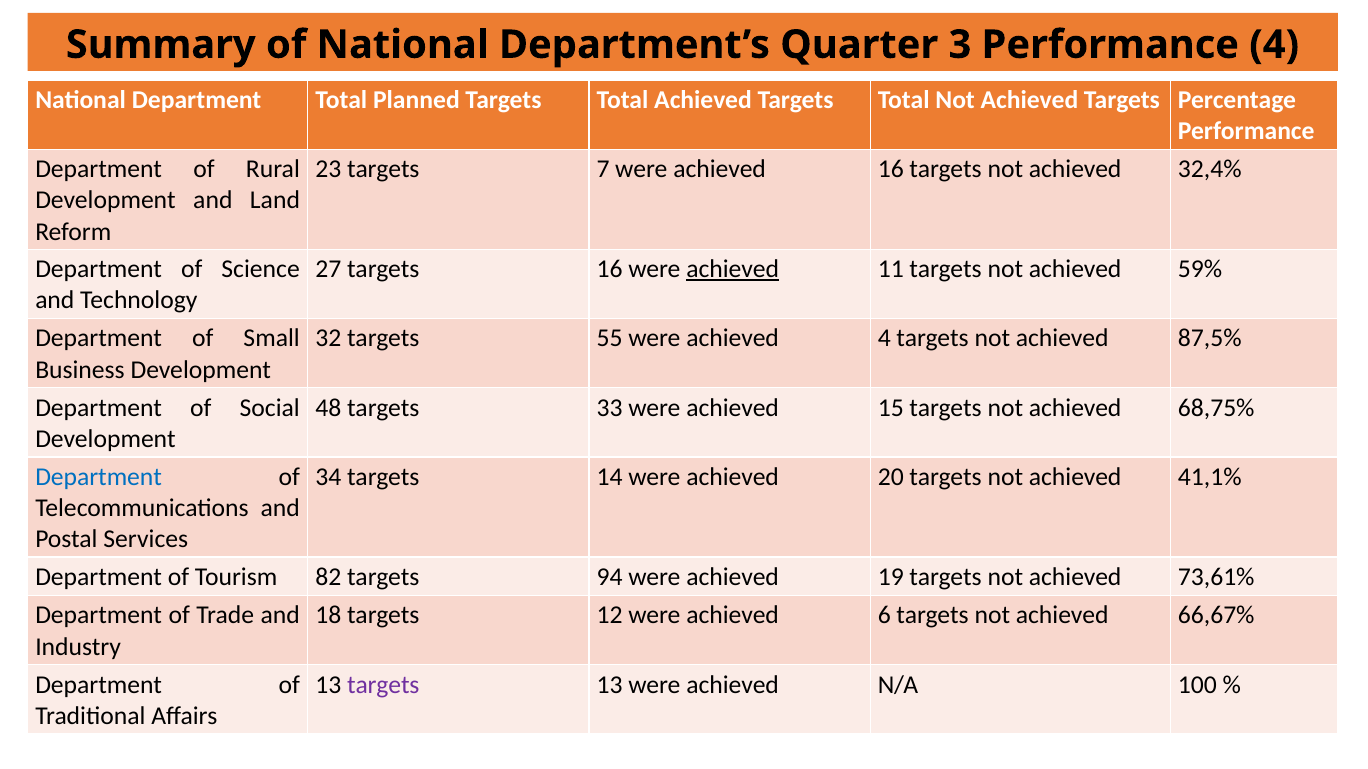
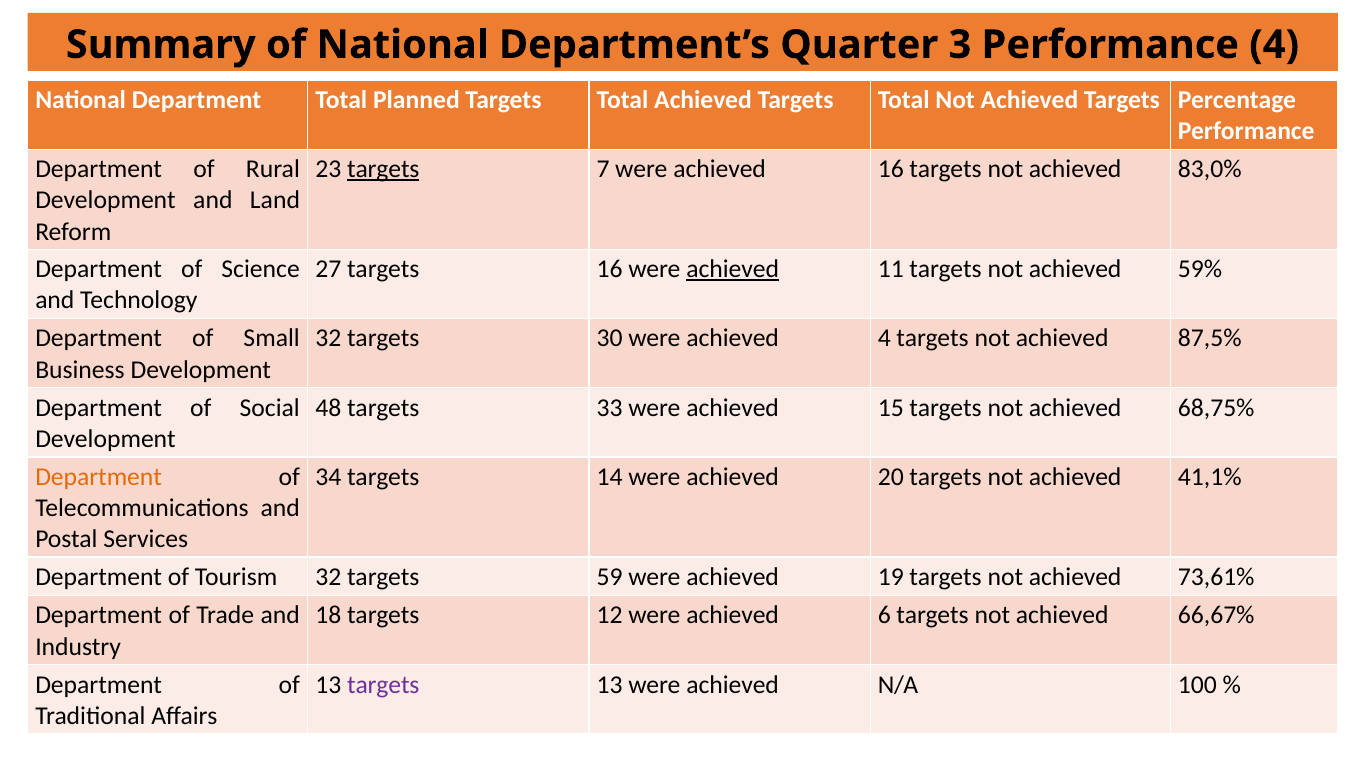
targets at (383, 169) underline: none -> present
32,4%: 32,4% -> 83,0%
55: 55 -> 30
Department at (99, 477) colour: blue -> orange
Tourism 82: 82 -> 32
94: 94 -> 59
